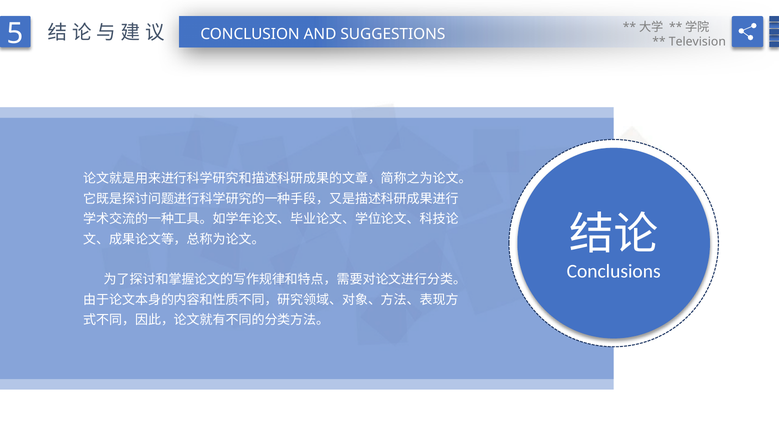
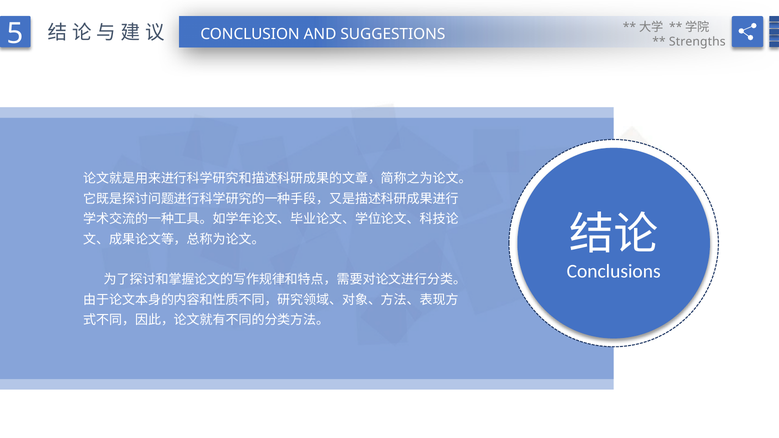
Television: Television -> Strengths
